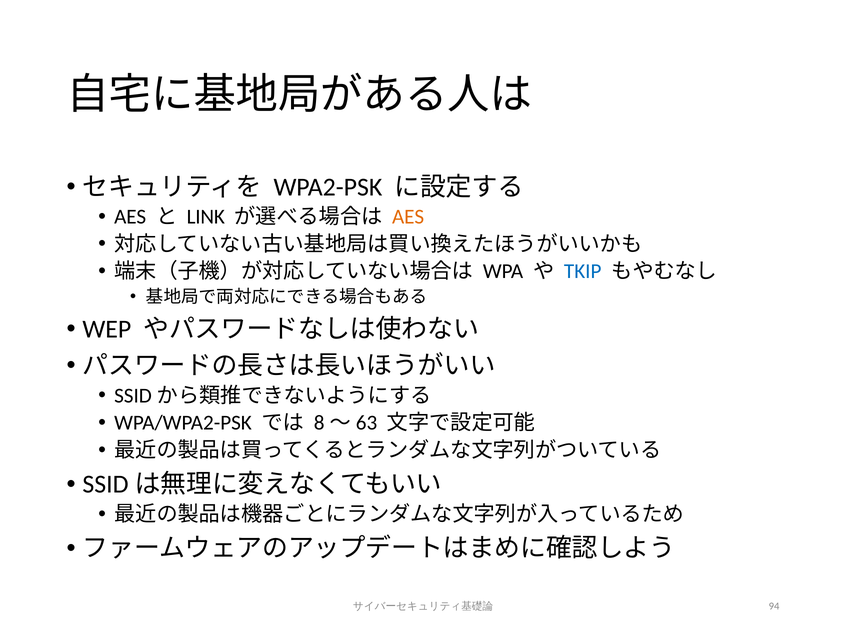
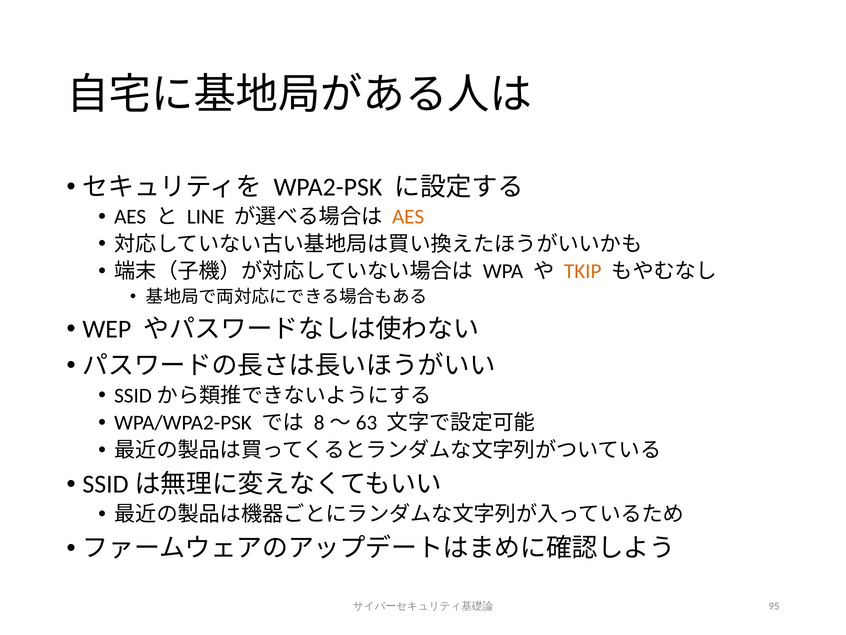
LINK: LINK -> LINE
TKIP colour: blue -> orange
94: 94 -> 95
